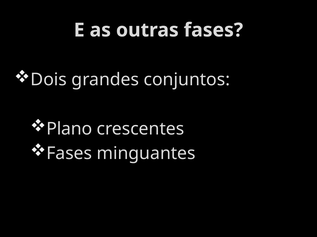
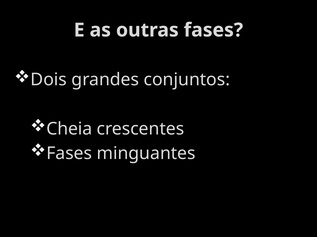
Plano: Plano -> Cheia
